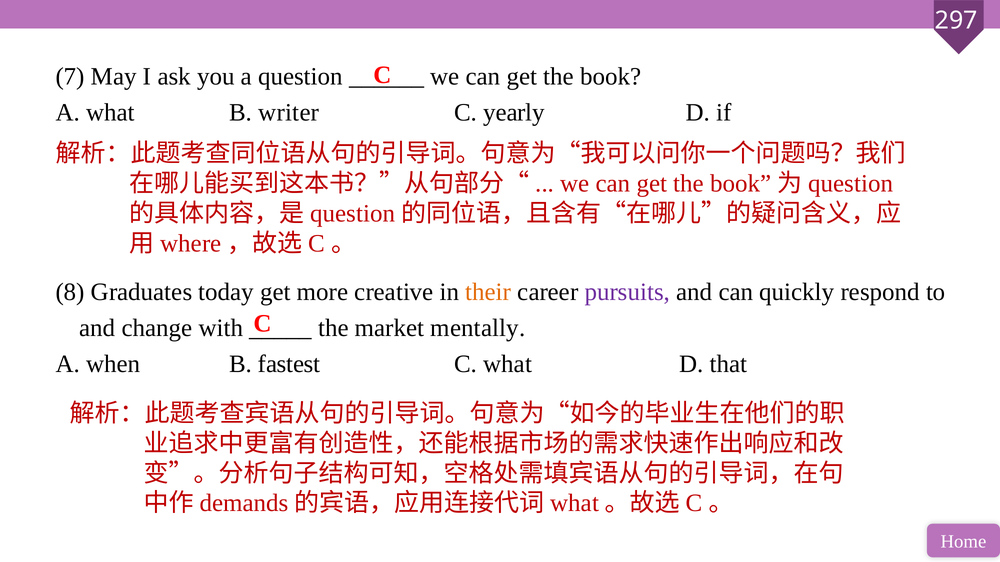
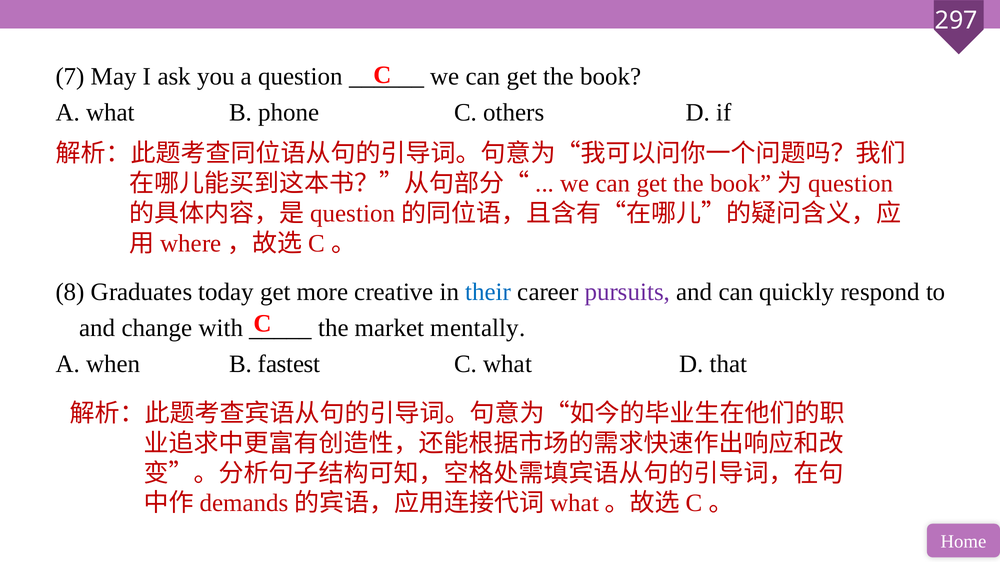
writer: writer -> phone
yearly: yearly -> others
their colour: orange -> blue
